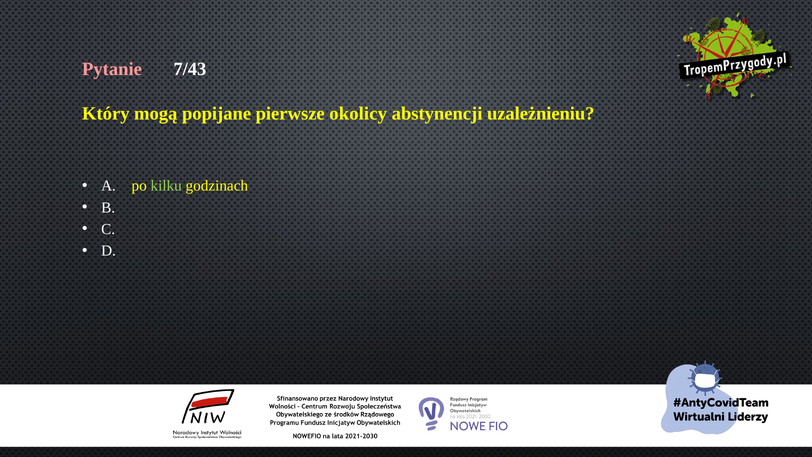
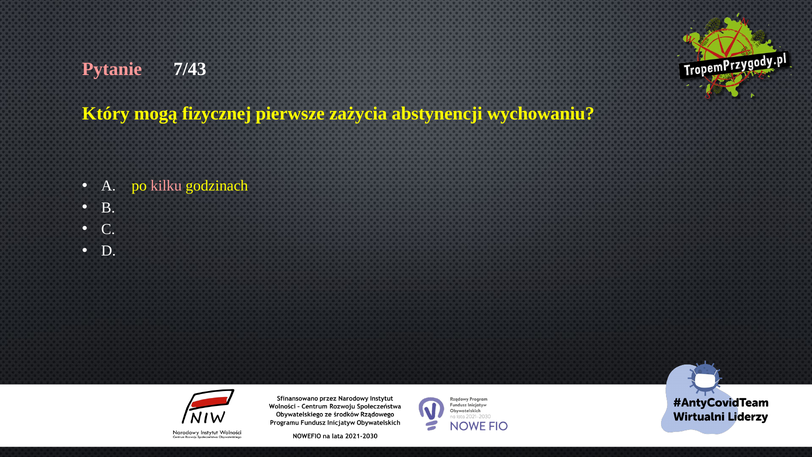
popijane: popijane -> fizycznej
okolicy: okolicy -> zażycia
uzależnieniu: uzależnieniu -> wychowaniu
kilku colour: light green -> pink
